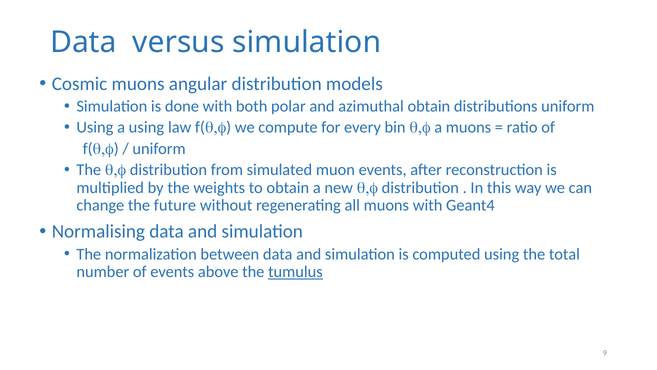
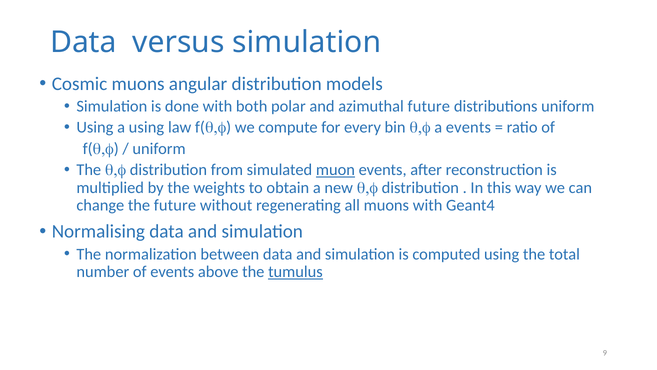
azimuthal obtain: obtain -> future
a muons: muons -> events
muon underline: none -> present
